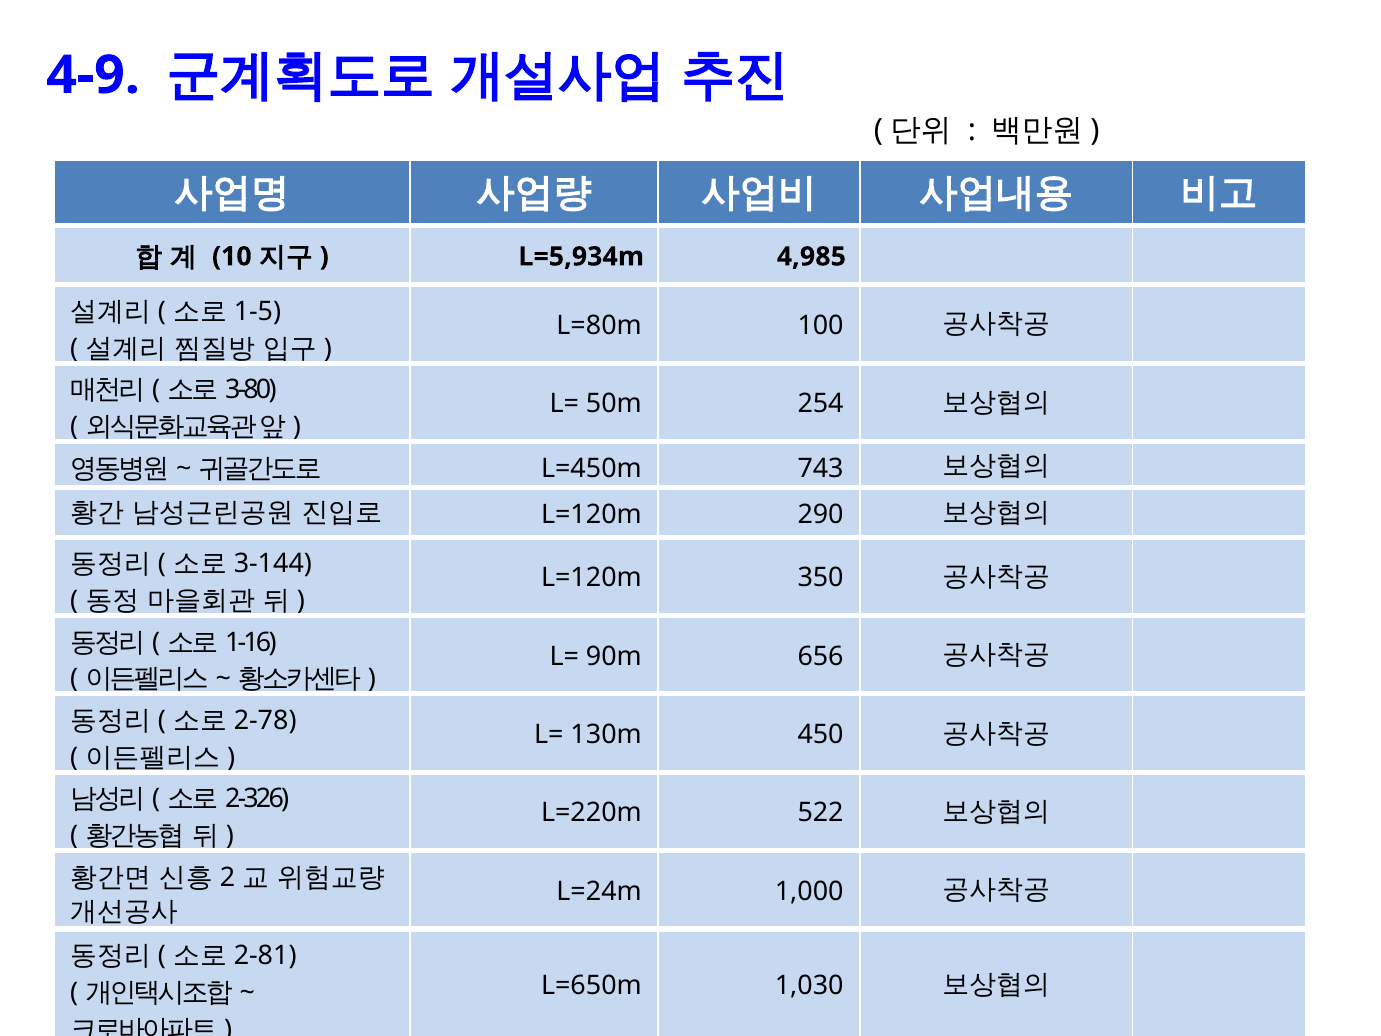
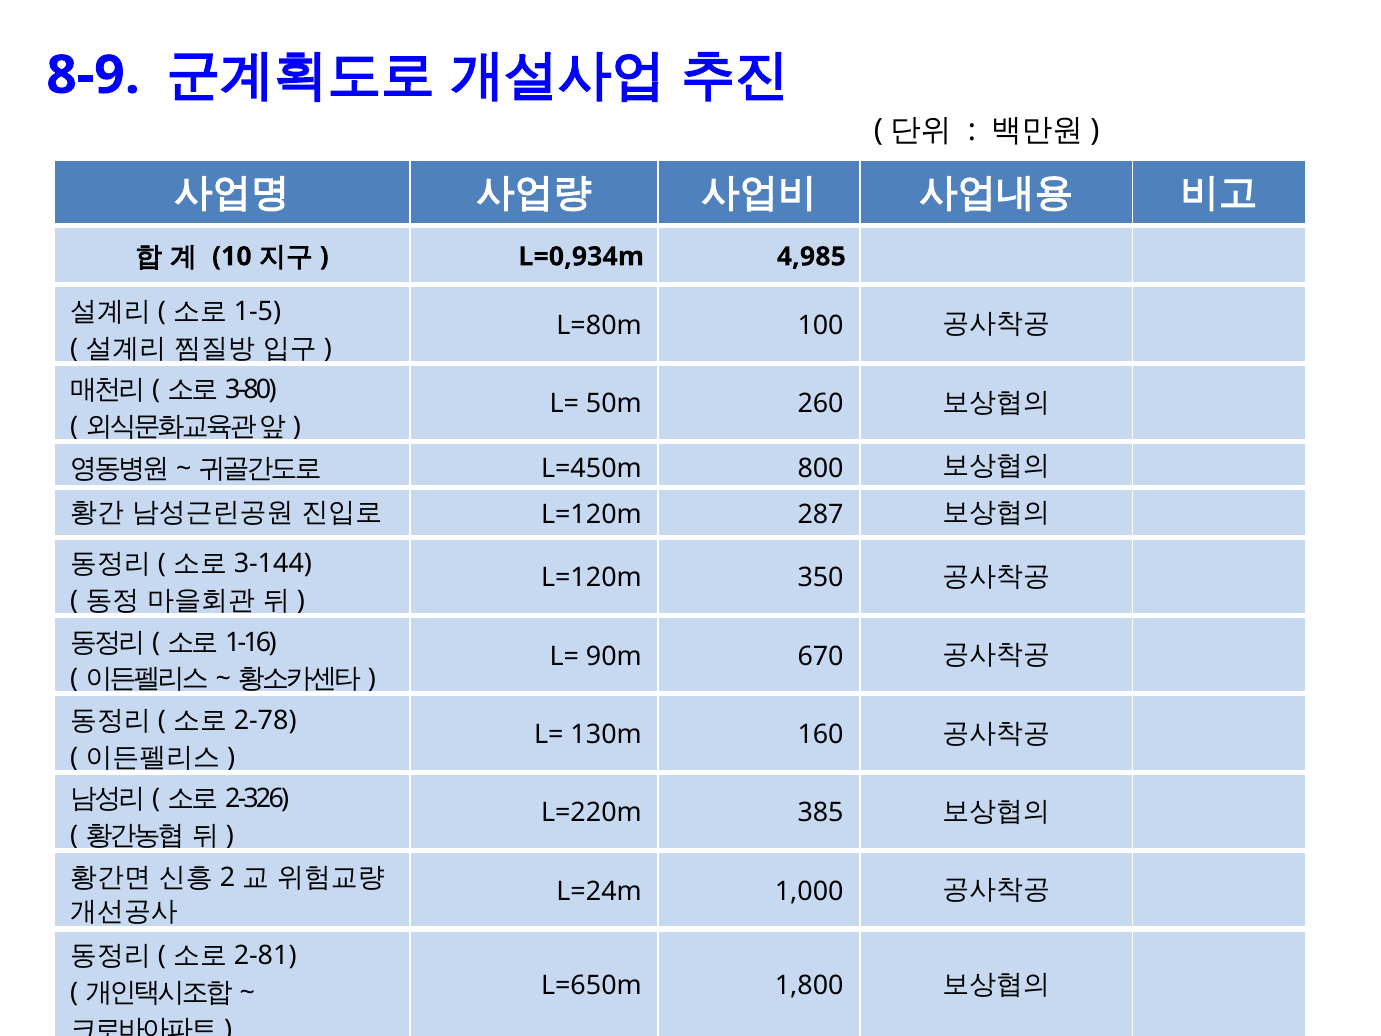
4-9: 4-9 -> 8-9
L=5,934m: L=5,934m -> L=0,934m
254: 254 -> 260
743: 743 -> 800
290: 290 -> 287
656: 656 -> 670
450: 450 -> 160
522: 522 -> 385
1,030: 1,030 -> 1,800
